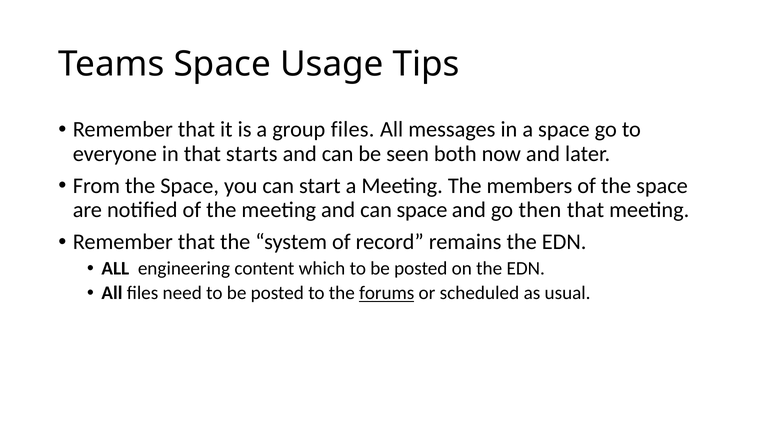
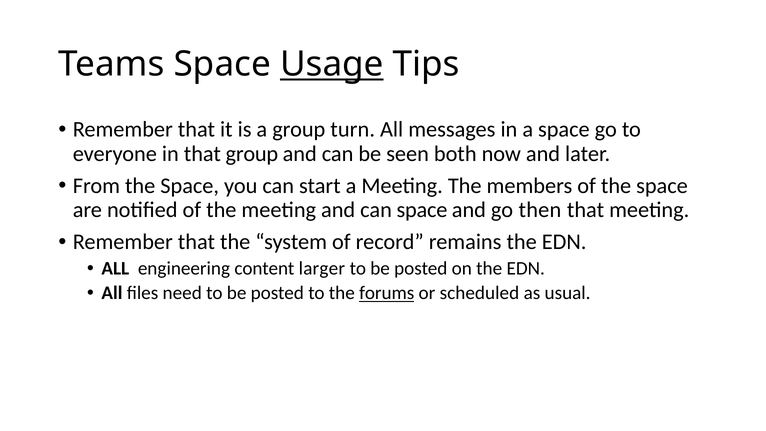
Usage underline: none -> present
group files: files -> turn
that starts: starts -> group
which: which -> larger
